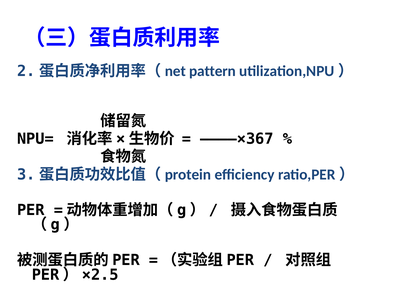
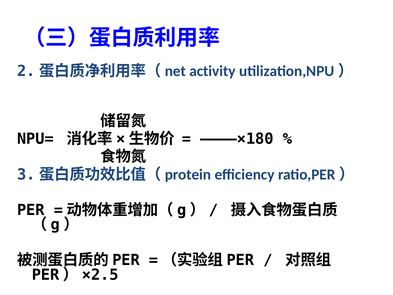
pattern: pattern -> activity
————×367: ————×367 -> ————×180
